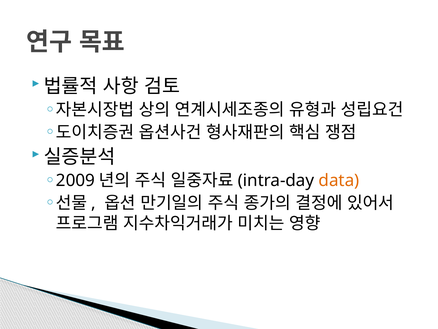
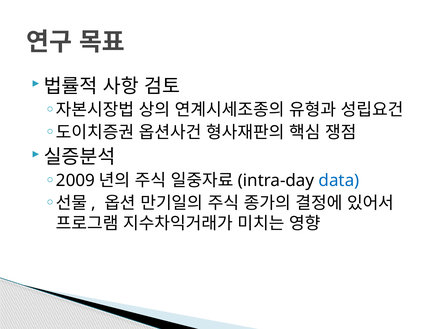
data colour: orange -> blue
